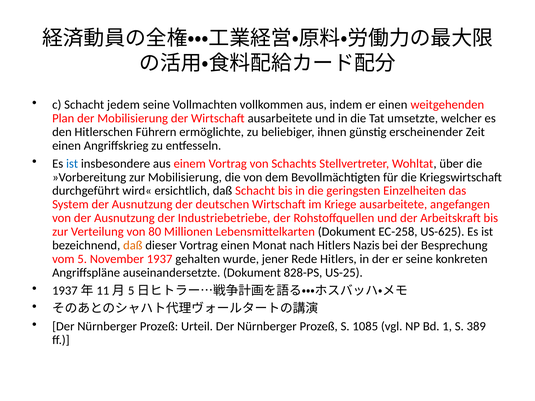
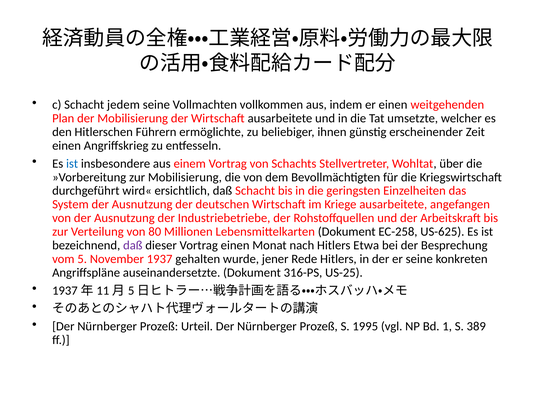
daß at (133, 246) colour: orange -> purple
Nazis: Nazis -> Etwa
828-PS: 828-PS -> 316-PS
1085: 1085 -> 1995
